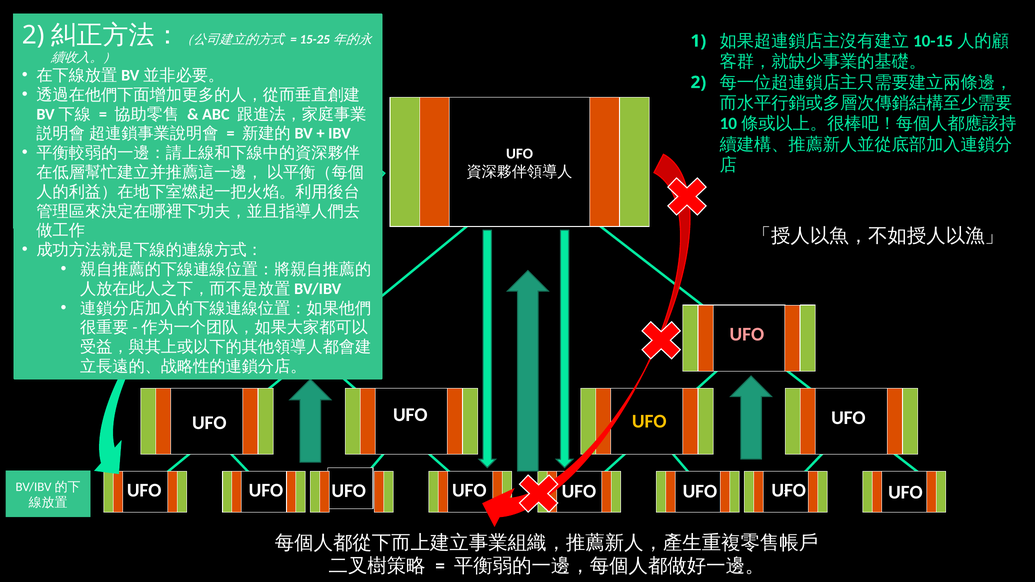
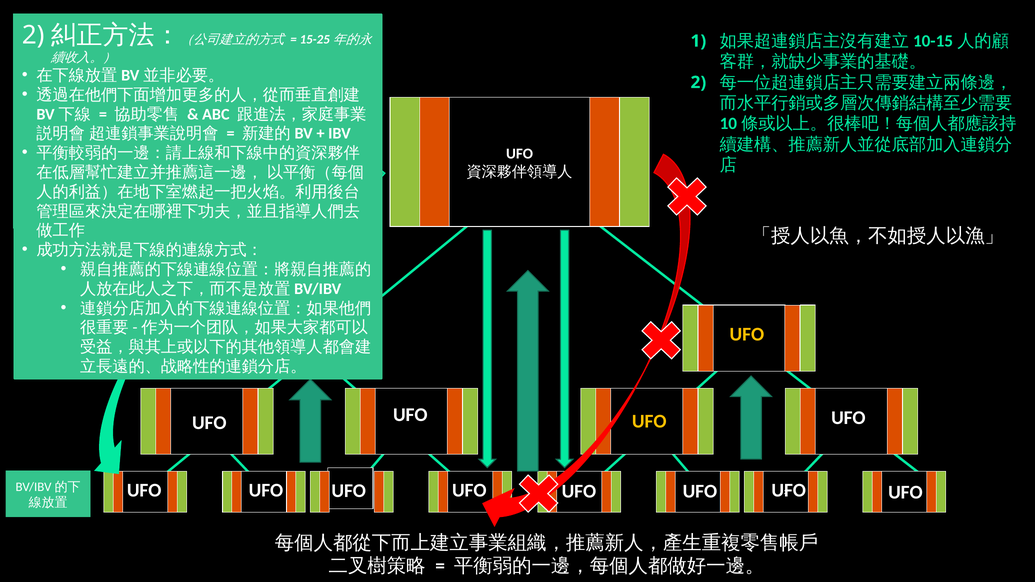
UFO at (747, 334) colour: pink -> yellow
